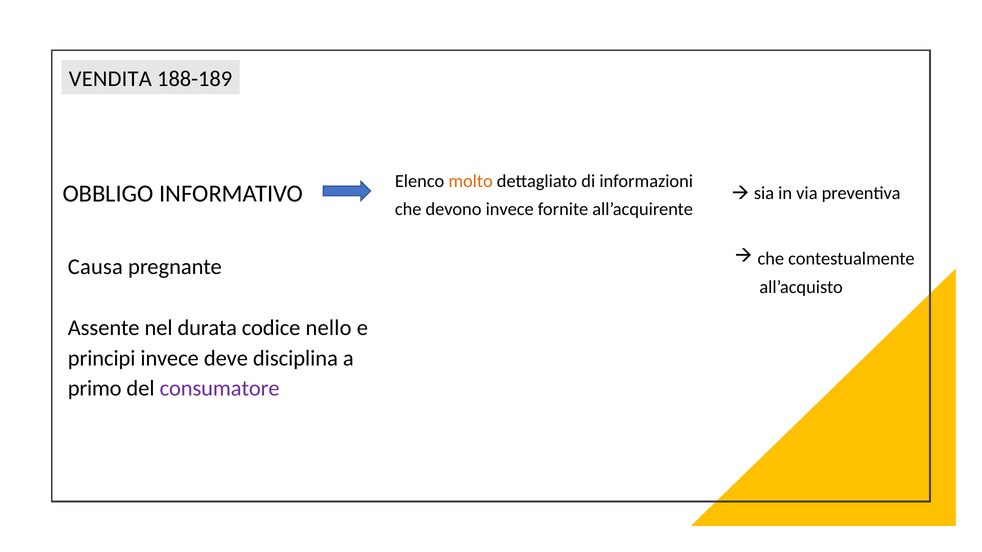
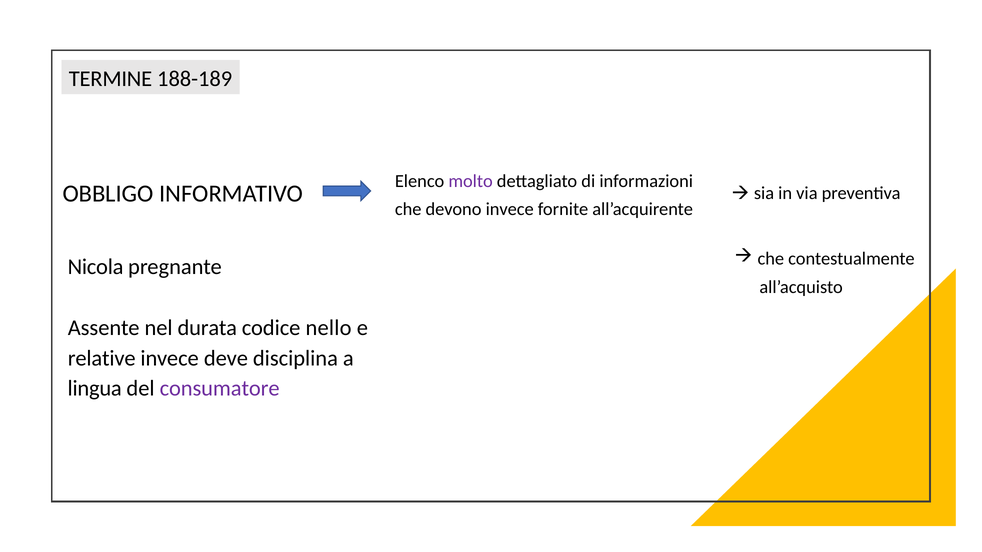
VENDITA: VENDITA -> TERMINE
molto colour: orange -> purple
Causa: Causa -> Nicola
principi: principi -> relative
primo: primo -> lingua
